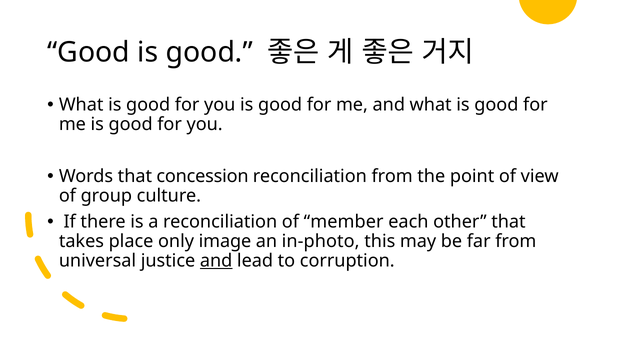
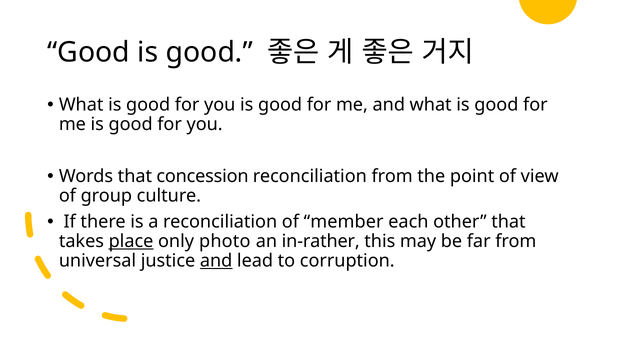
place underline: none -> present
image: image -> photo
in-photo: in-photo -> in-rather
